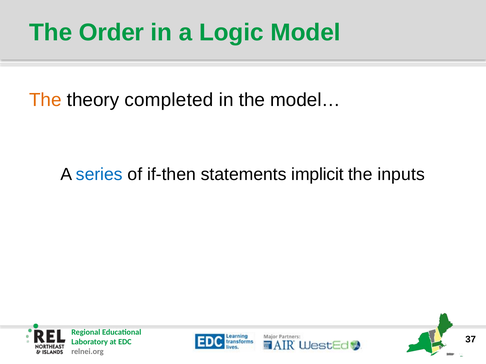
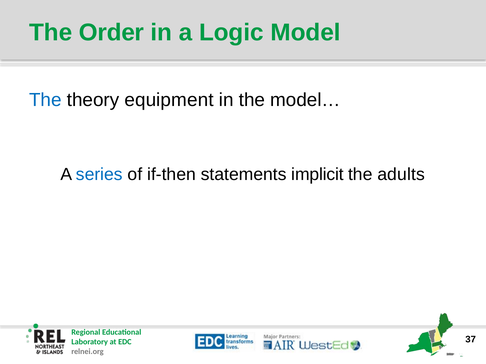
The at (45, 100) colour: orange -> blue
completed: completed -> equipment
inputs: inputs -> adults
